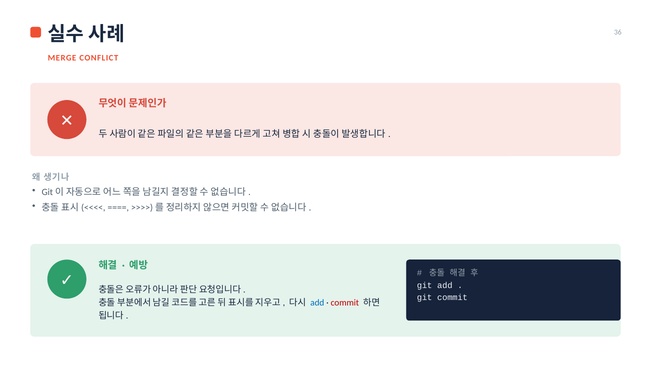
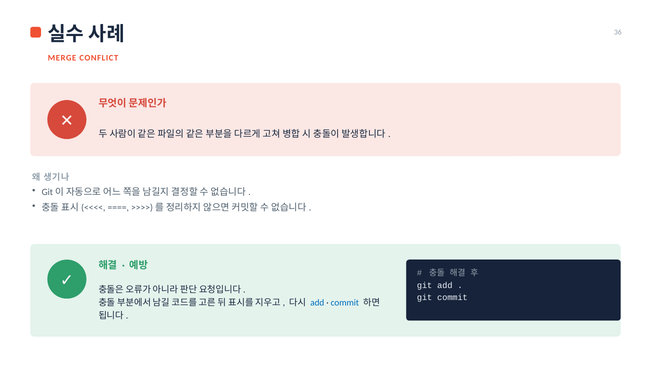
commit at (345, 303) colour: red -> blue
